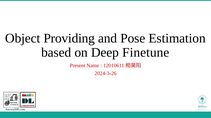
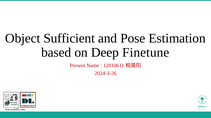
Providing: Providing -> Sufficient
